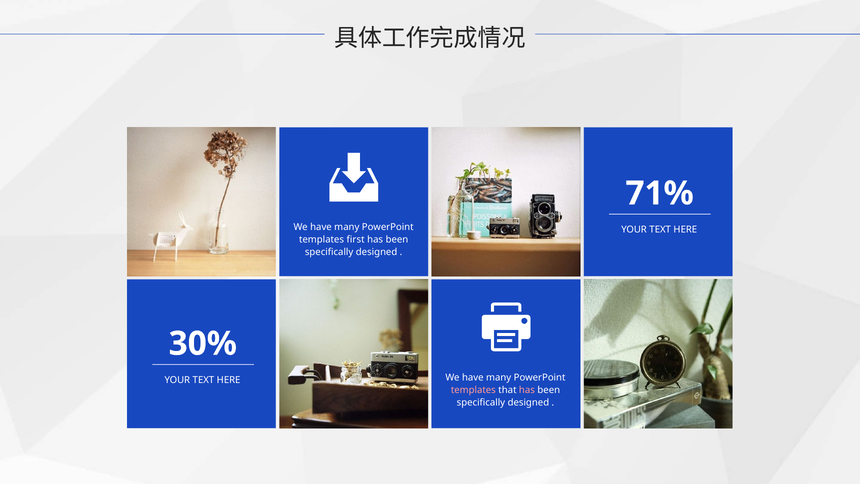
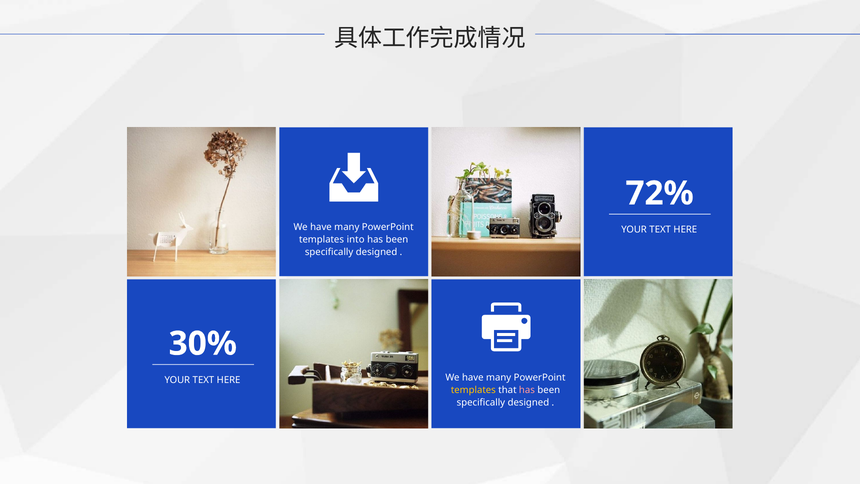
71%: 71% -> 72%
first: first -> into
templates at (473, 390) colour: pink -> yellow
